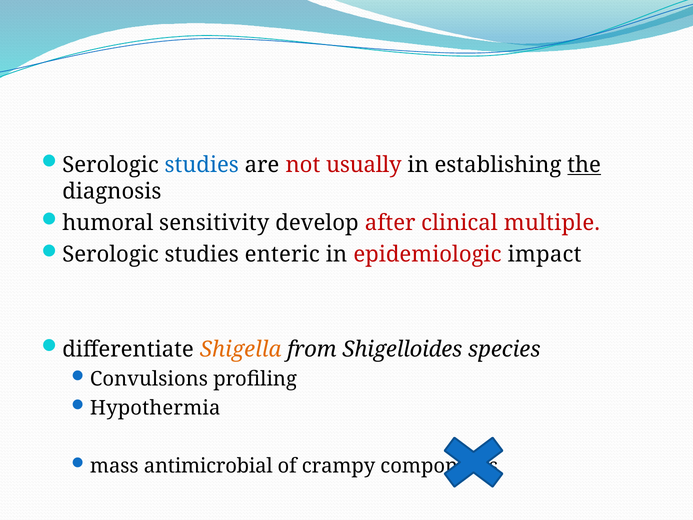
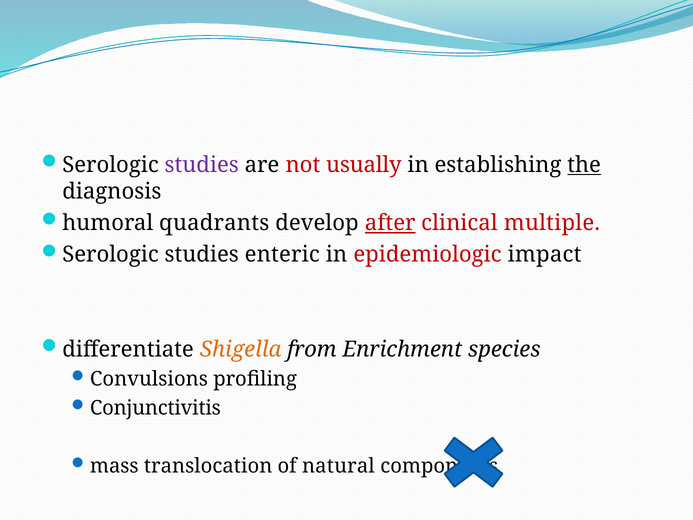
studies at (202, 165) colour: blue -> purple
sensitivity: sensitivity -> quadrants
after underline: none -> present
Shigelloides: Shigelloides -> Enrichment
Hypothermia: Hypothermia -> Conjunctivitis
antimicrobial: antimicrobial -> translocation
crampy: crampy -> natural
